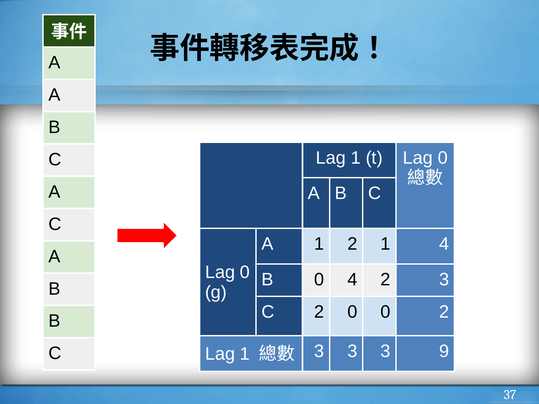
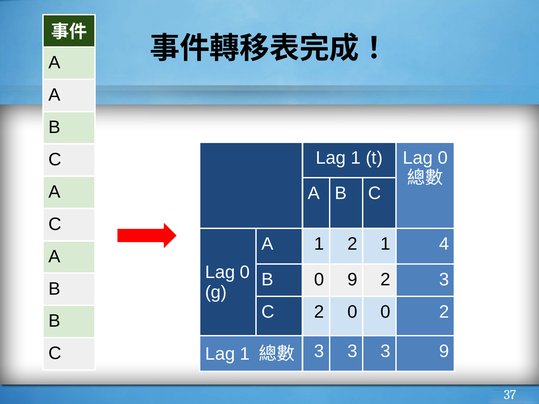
0 4: 4 -> 9
